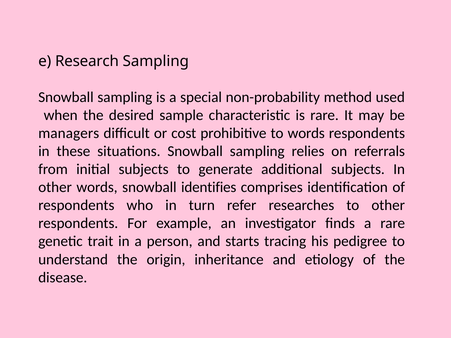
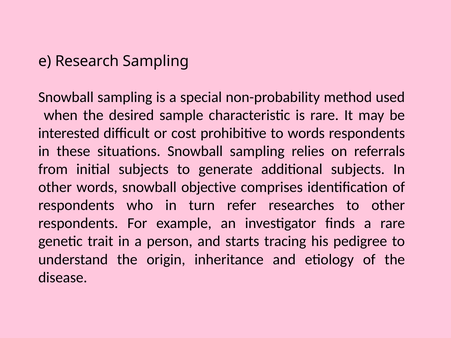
managers: managers -> interested
identifies: identifies -> objective
